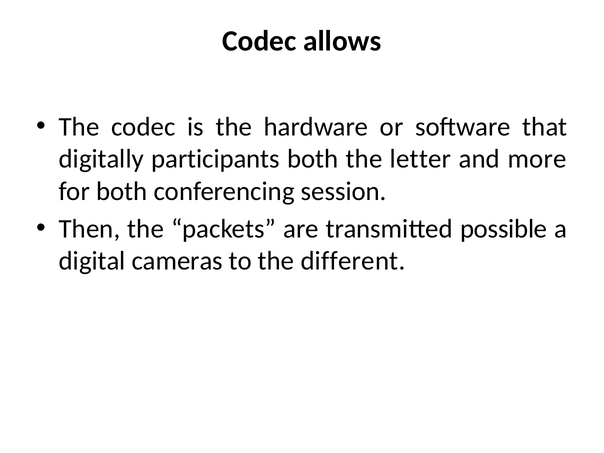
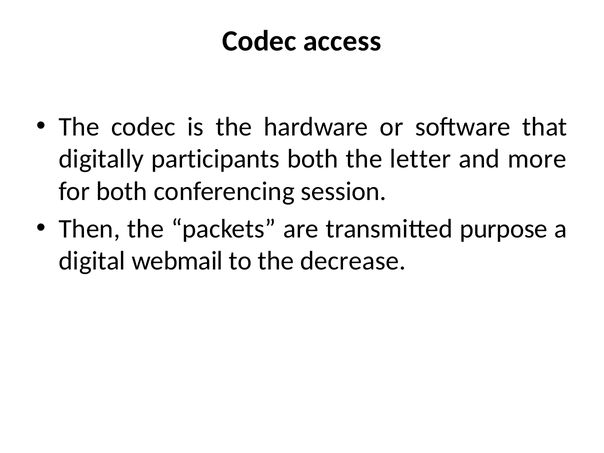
allows: allows -> access
possible: possible -> purpose
cameras: cameras -> webmail
different: different -> decrease
